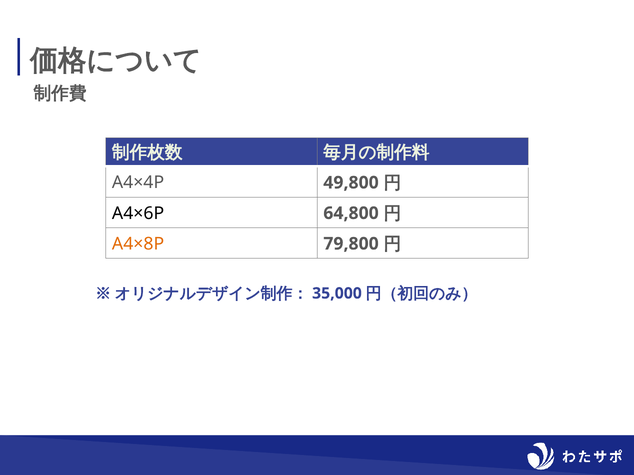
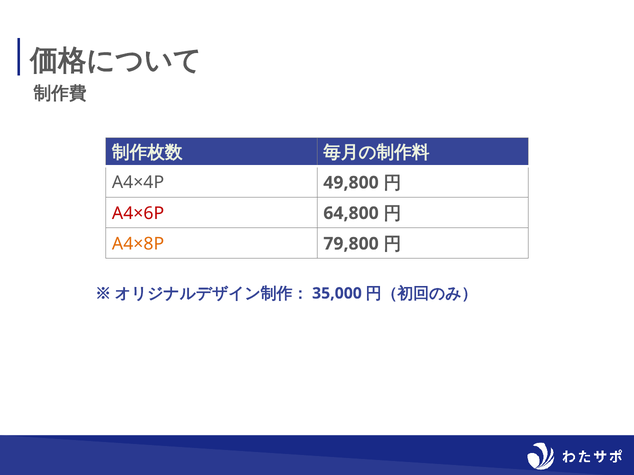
A4×6P colour: black -> red
